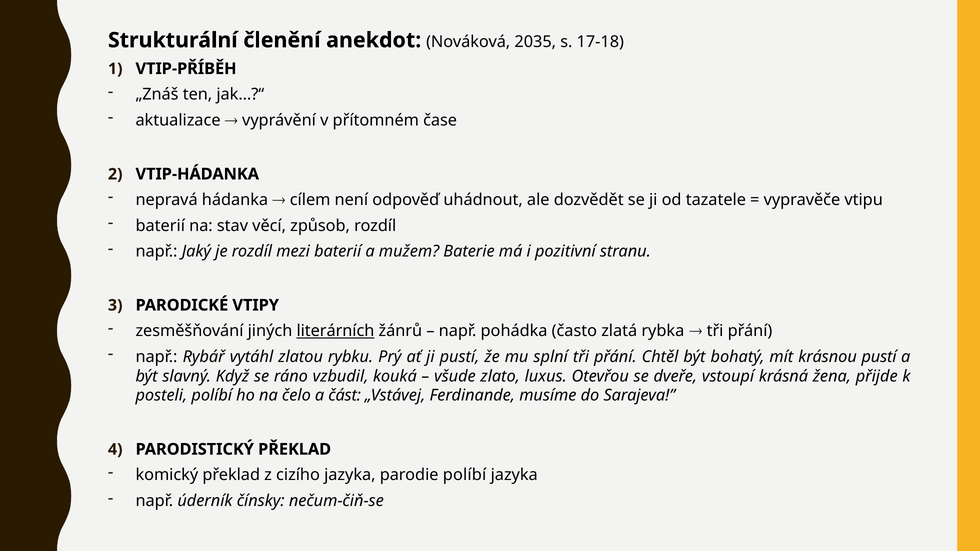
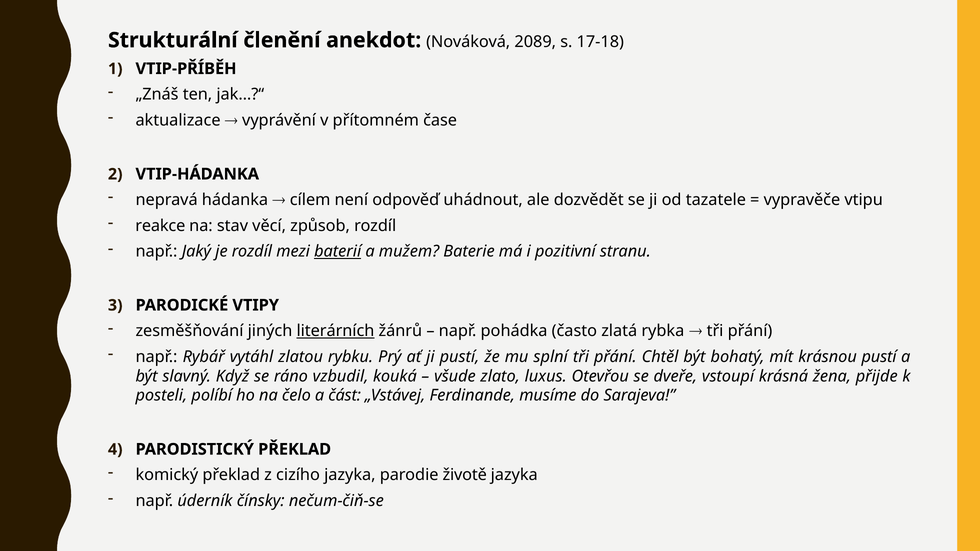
2035: 2035 -> 2089
baterií at (160, 226): baterií -> reakce
baterií at (338, 252) underline: none -> present
parodie políbí: políbí -> životě
